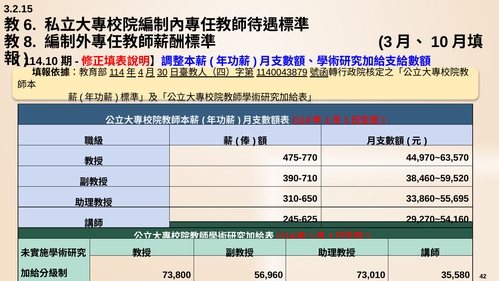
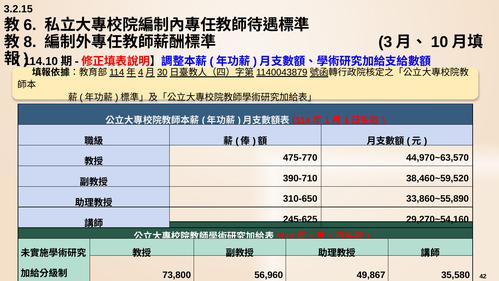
33,860~55,695: 33,860~55,695 -> 33,860~55,890
73,010: 73,010 -> 49,867
